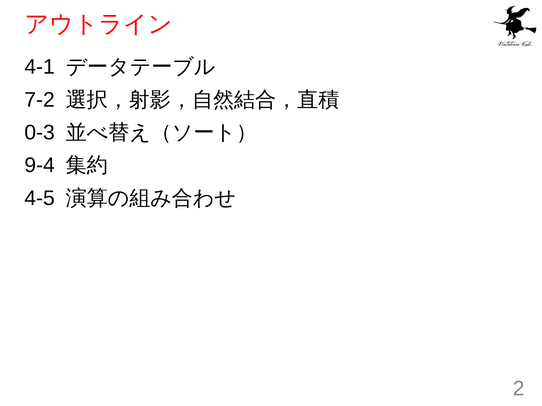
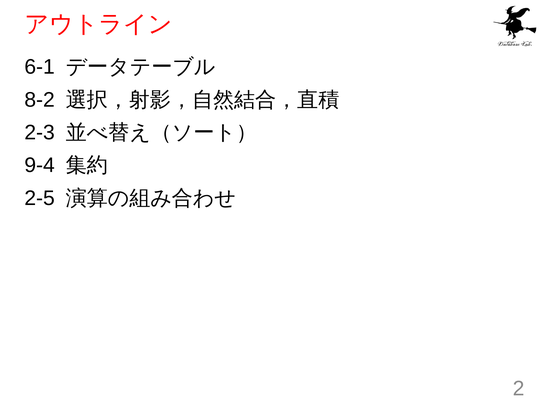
4-1: 4-1 -> 6-1
7-2: 7-2 -> 8-2
0-3: 0-3 -> 2-3
4-5: 4-5 -> 2-5
